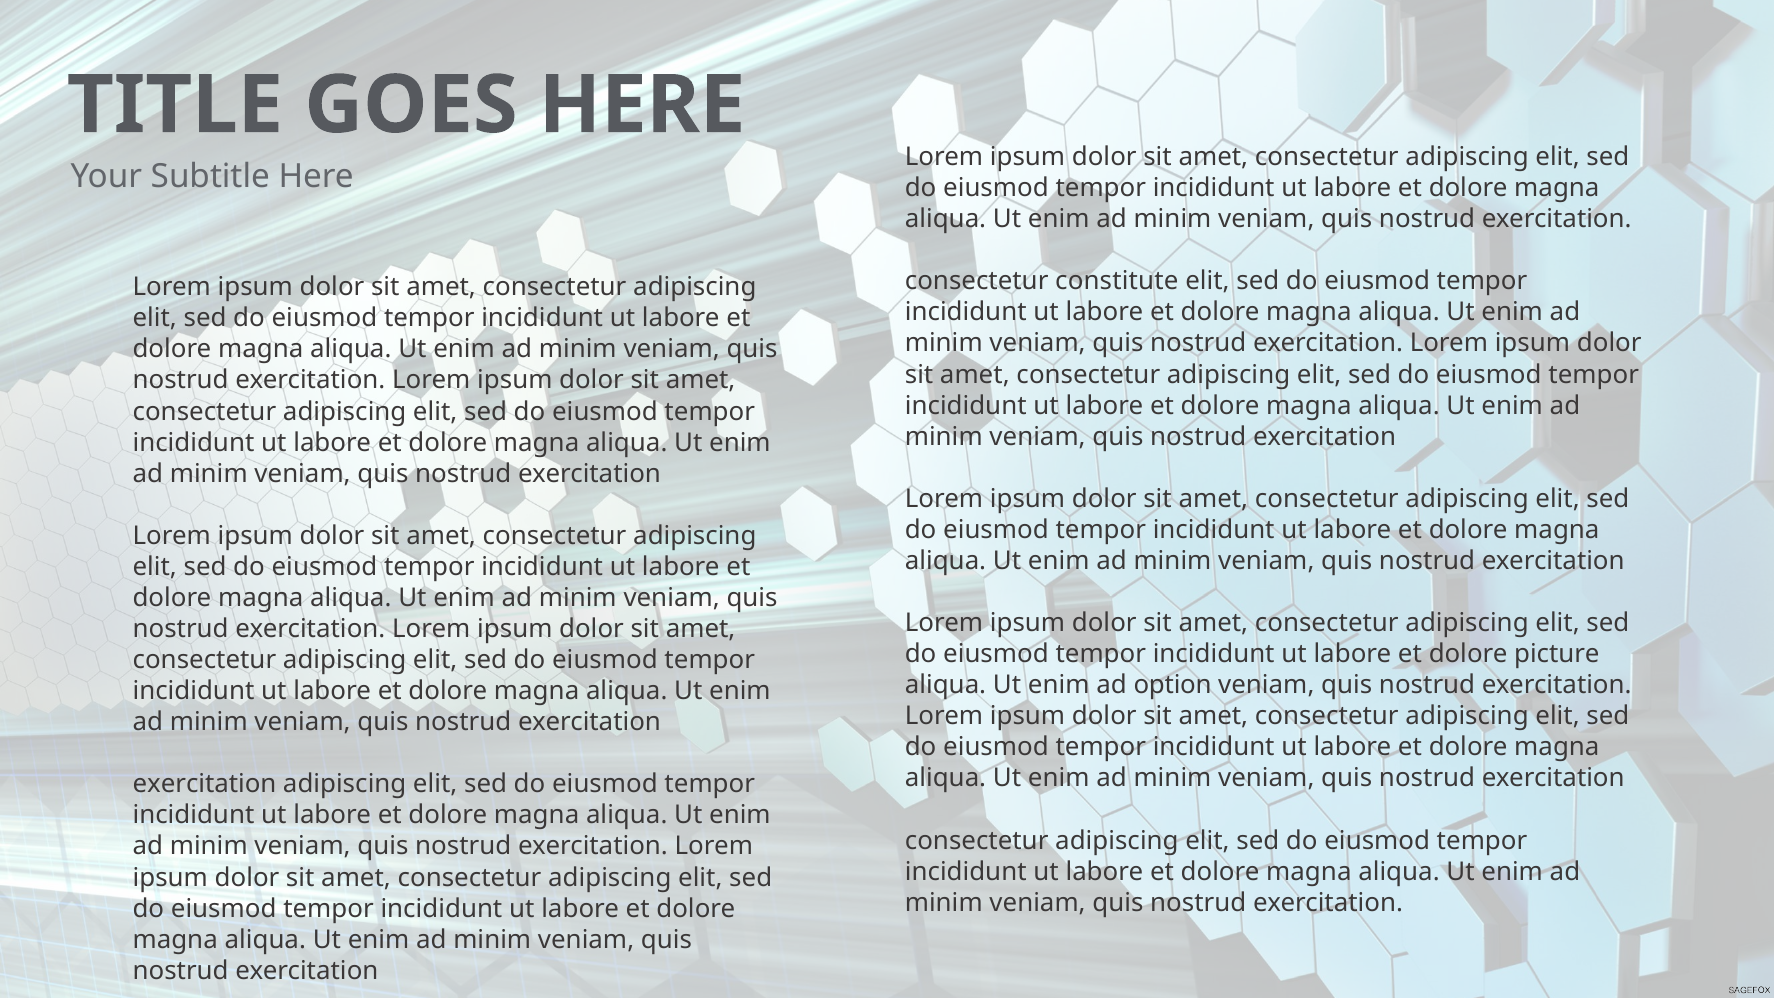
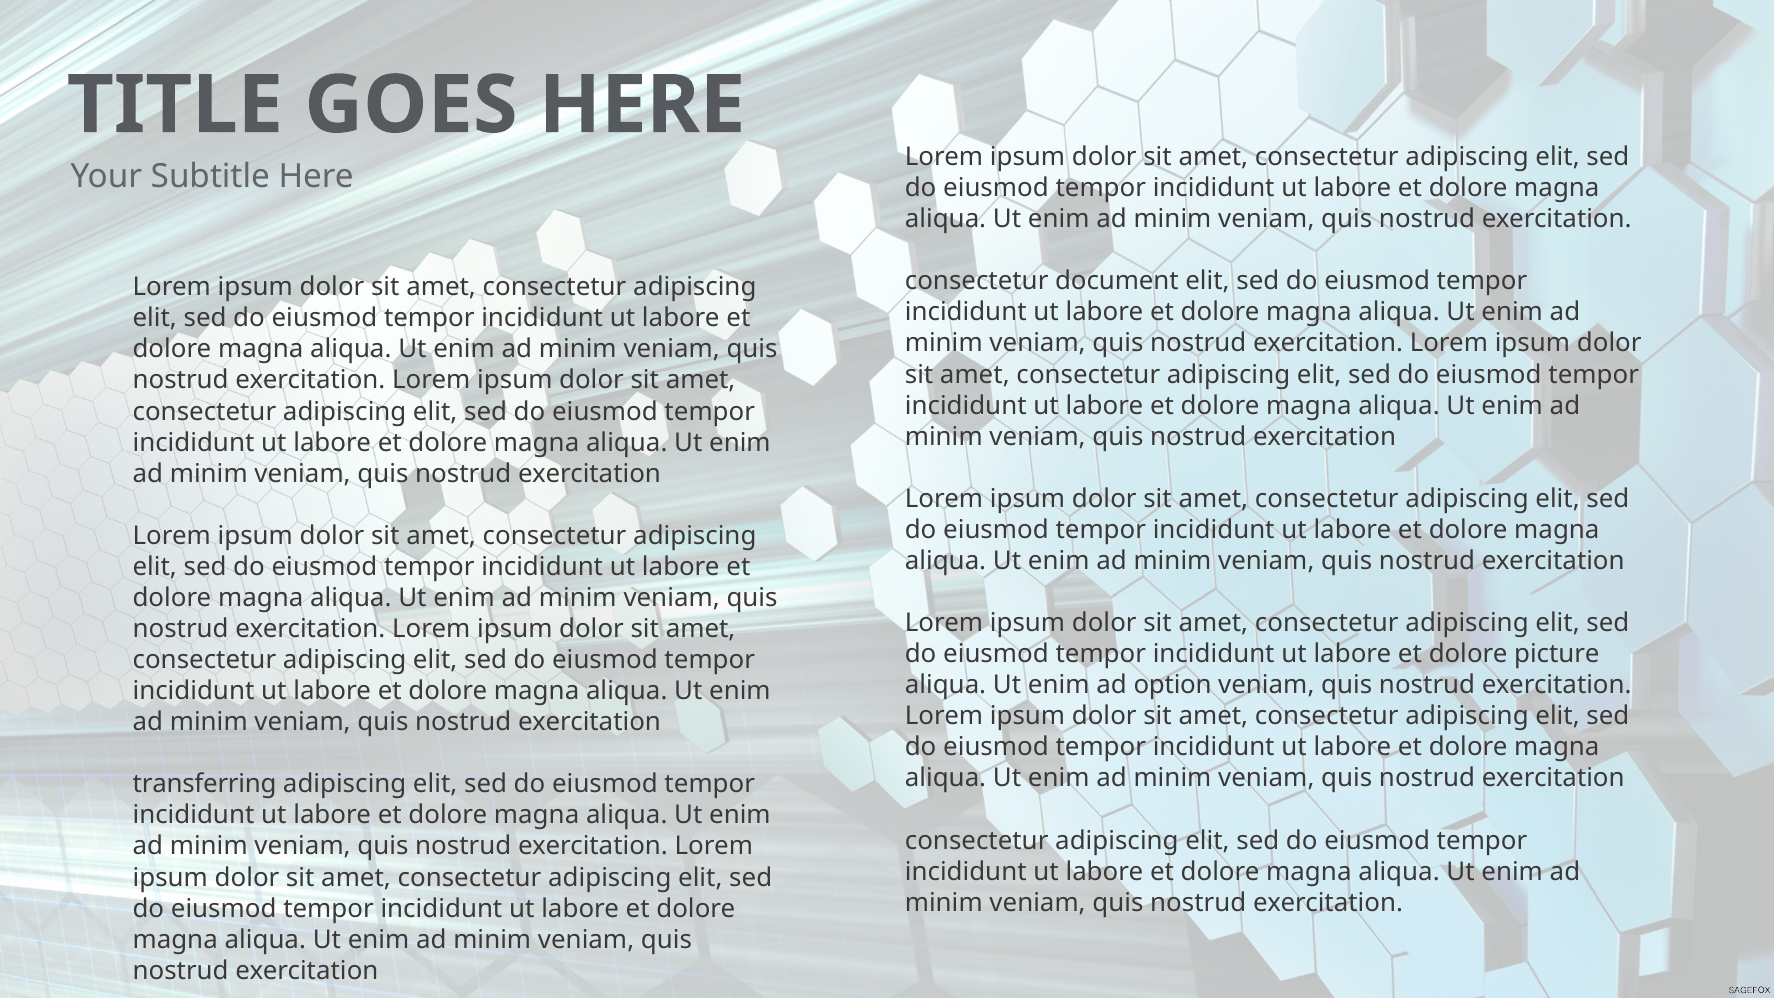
constitute: constitute -> document
exercitation at (205, 784): exercitation -> transferring
